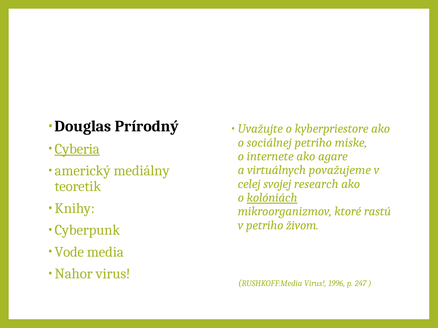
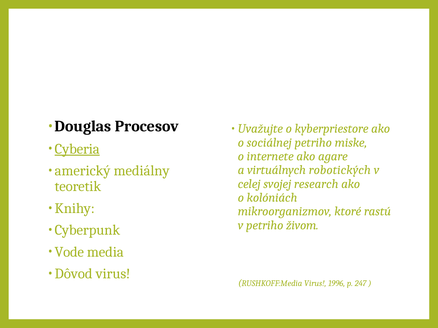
Prírodný: Prírodný -> Procesov
považujeme: považujeme -> robotických
kolóniách underline: present -> none
Nahor: Nahor -> Dôvod
